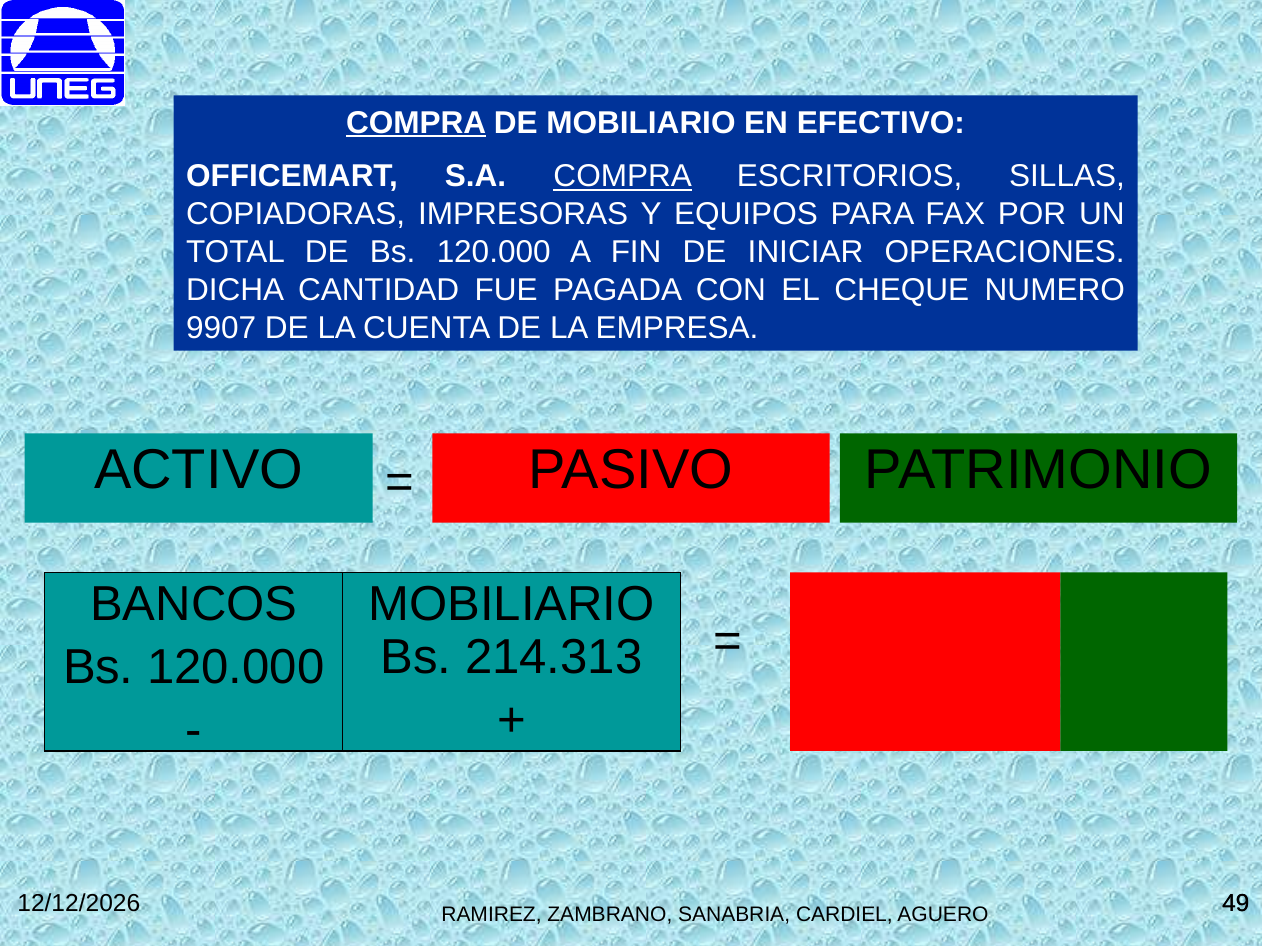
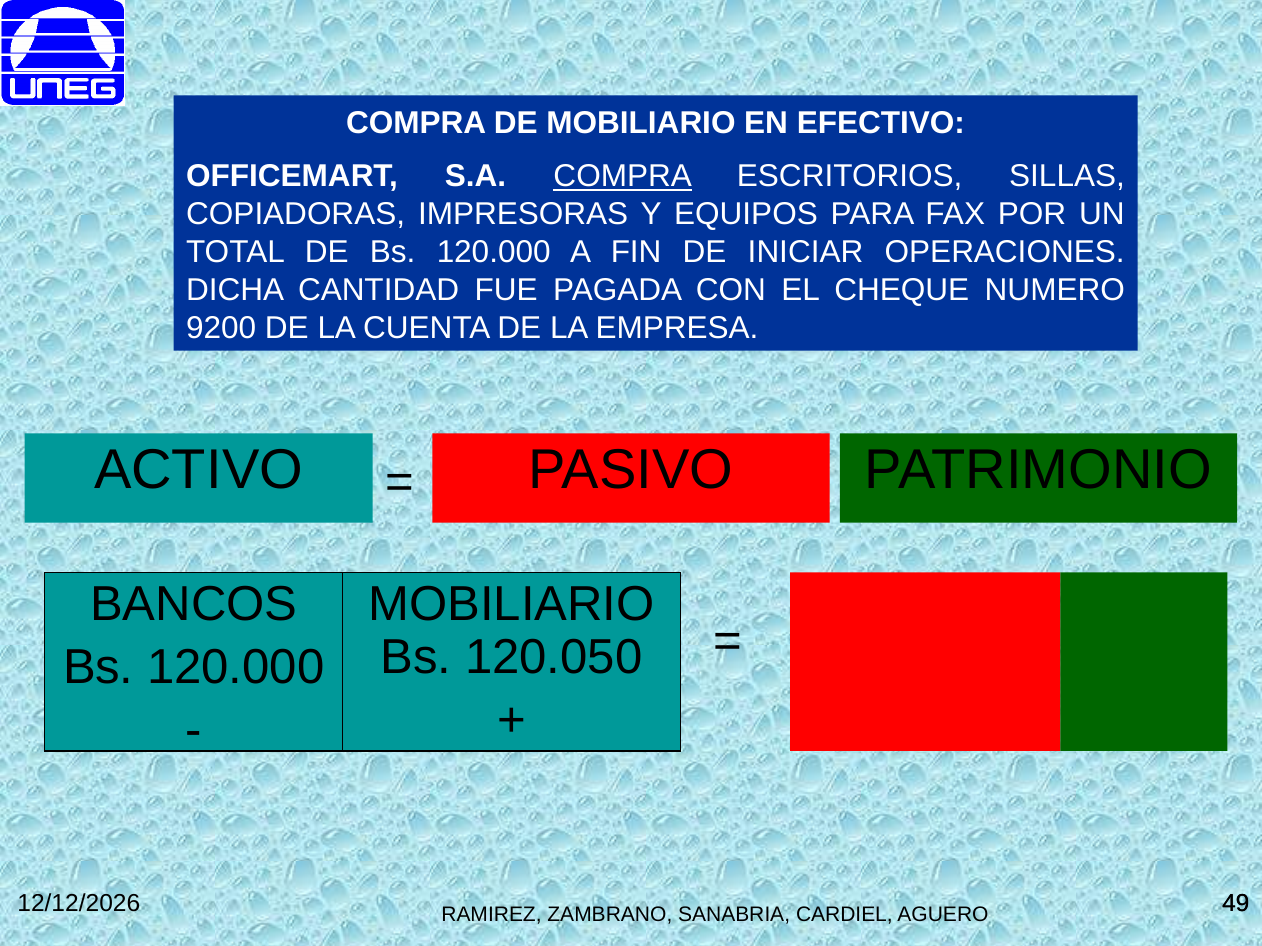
COMPRA at (416, 123) underline: present -> none
9907: 9907 -> 9200
214.313: 214.313 -> 120.050
